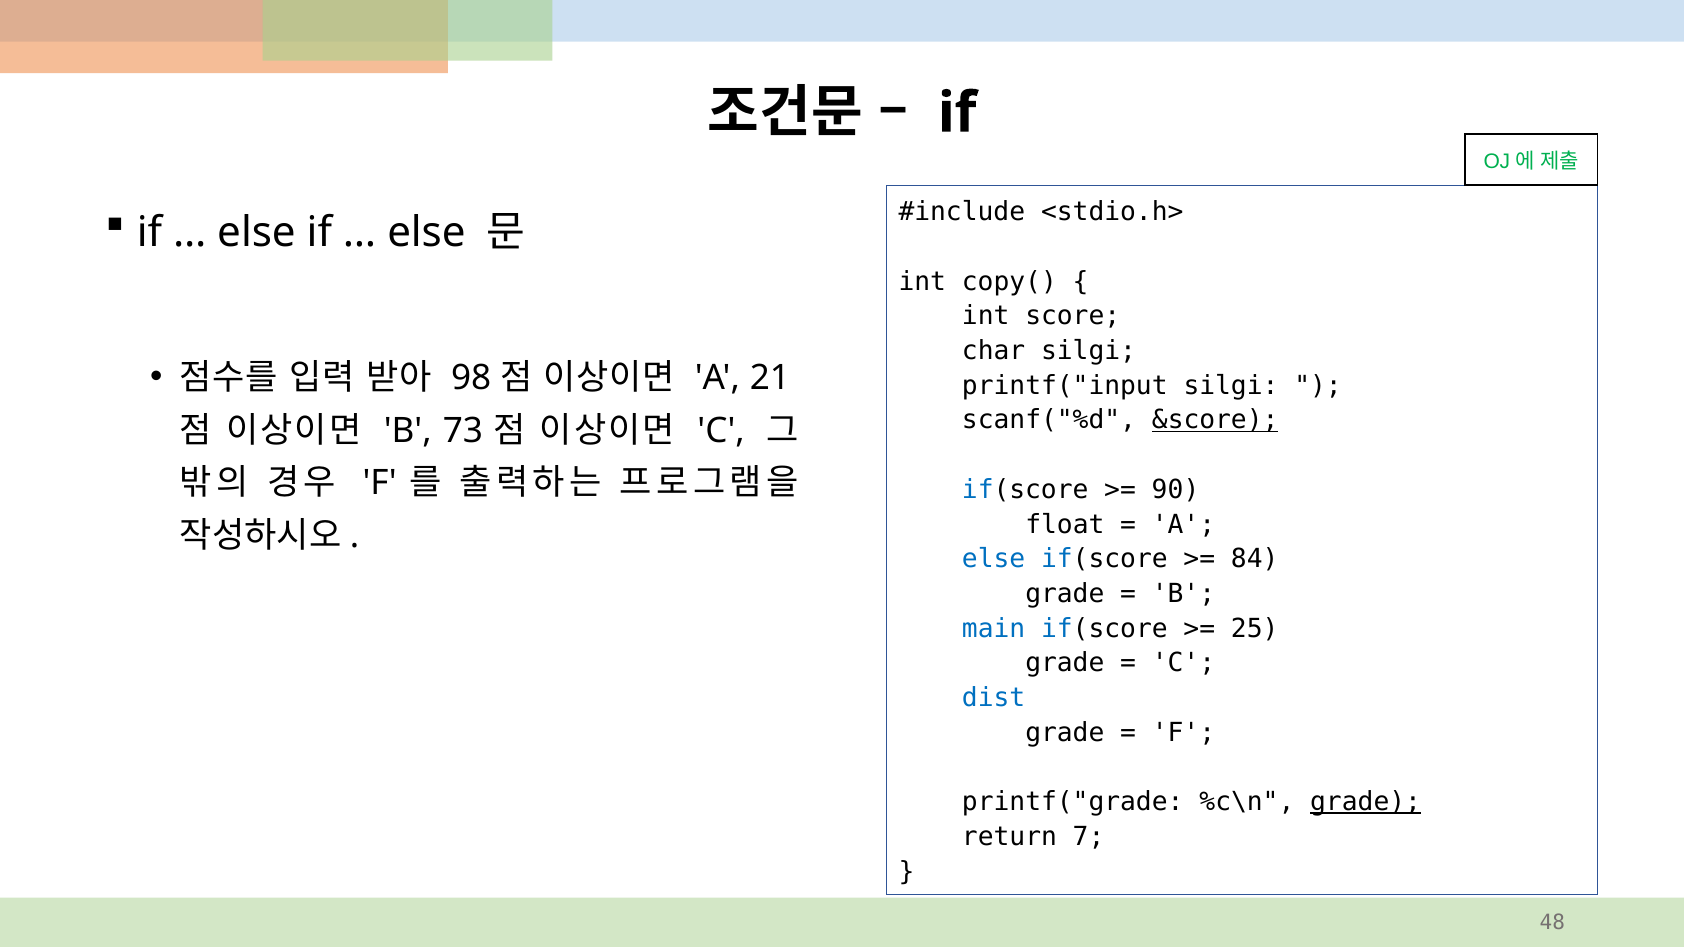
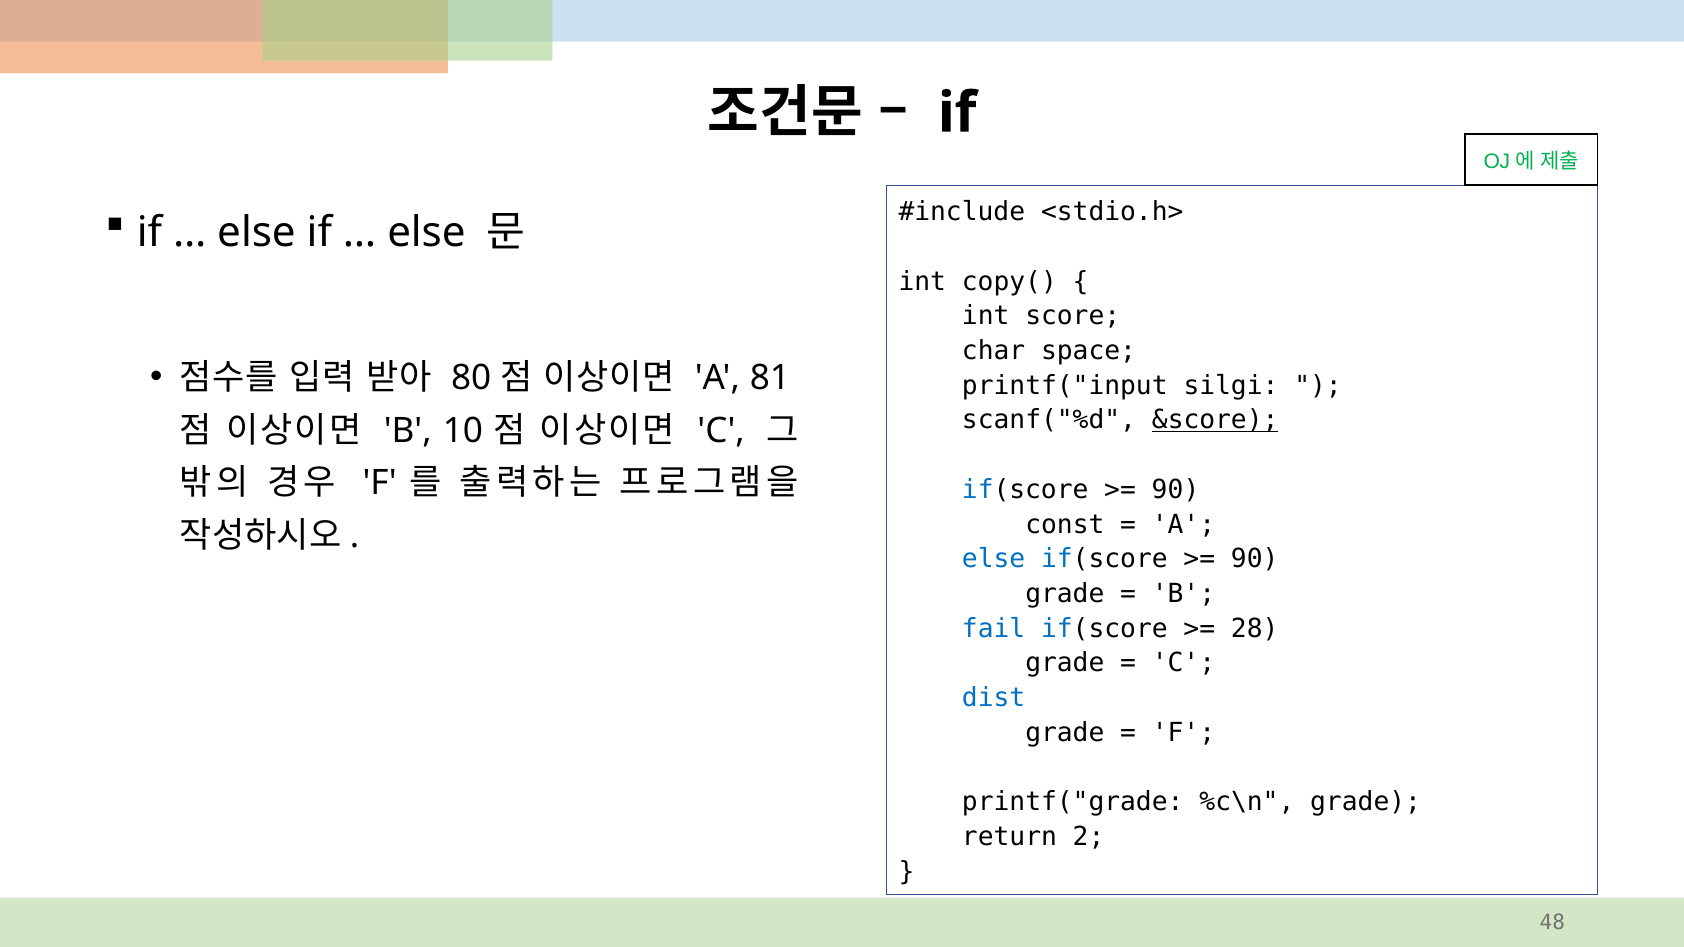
char silgi: silgi -> space
98: 98 -> 80
21: 21 -> 81
73: 73 -> 10
float: float -> const
84 at (1255, 559): 84 -> 90
main: main -> fail
25: 25 -> 28
grade at (1366, 802) underline: present -> none
7: 7 -> 2
